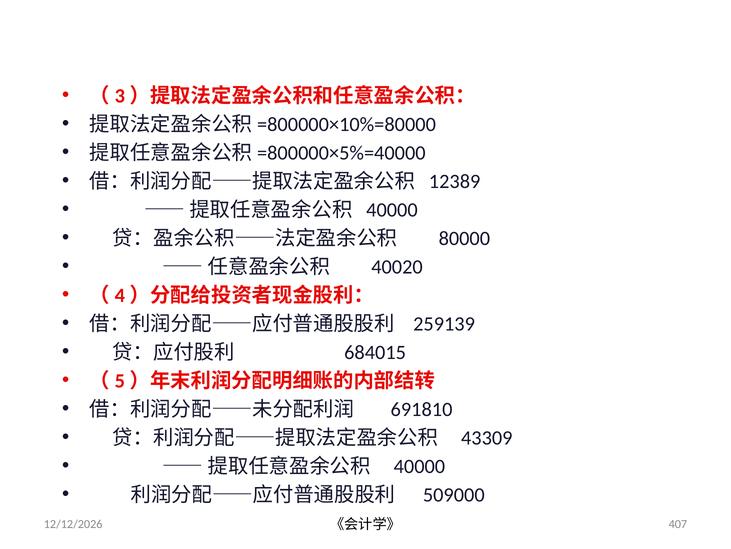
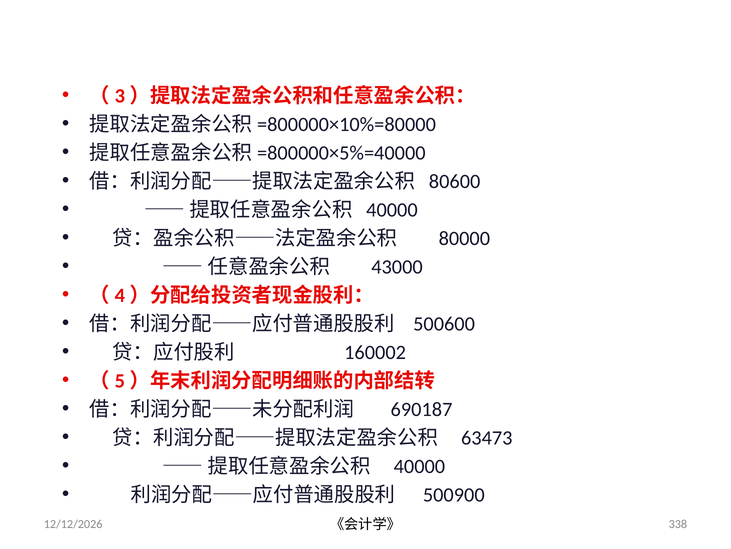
12389: 12389 -> 80600
40020: 40020 -> 43000
259139: 259139 -> 500600
684015: 684015 -> 160002
691810: 691810 -> 690187
43309: 43309 -> 63473
509000: 509000 -> 500900
407: 407 -> 338
